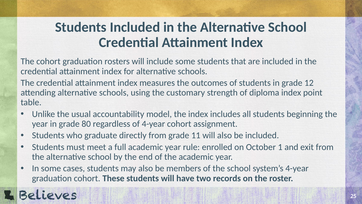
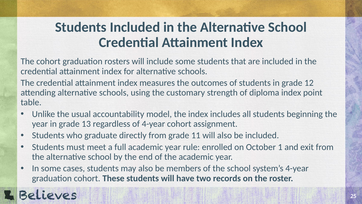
80: 80 -> 13
